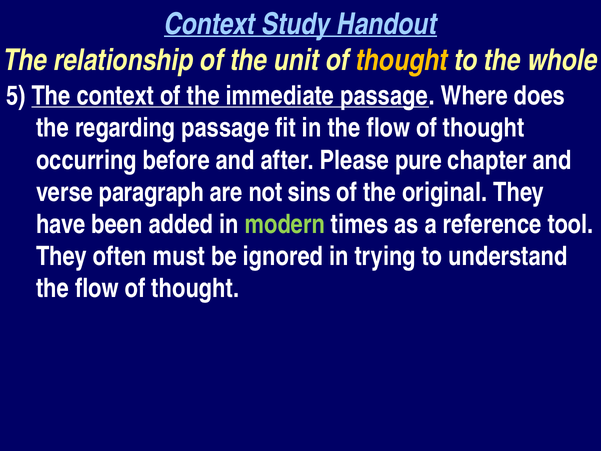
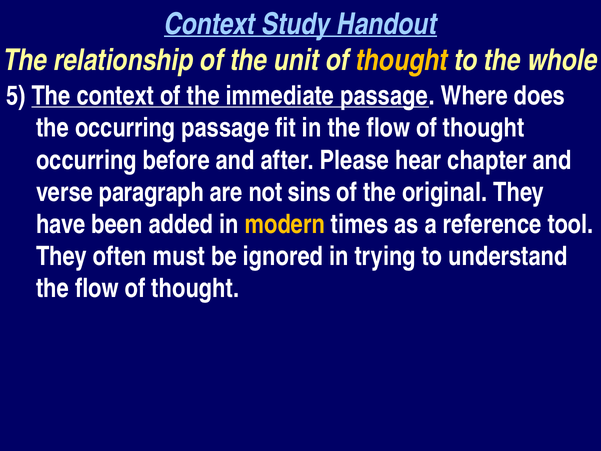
the regarding: regarding -> occurring
pure: pure -> hear
modern colour: light green -> yellow
